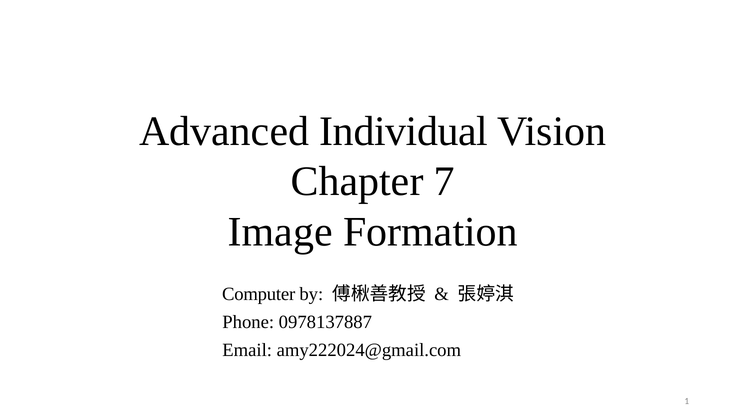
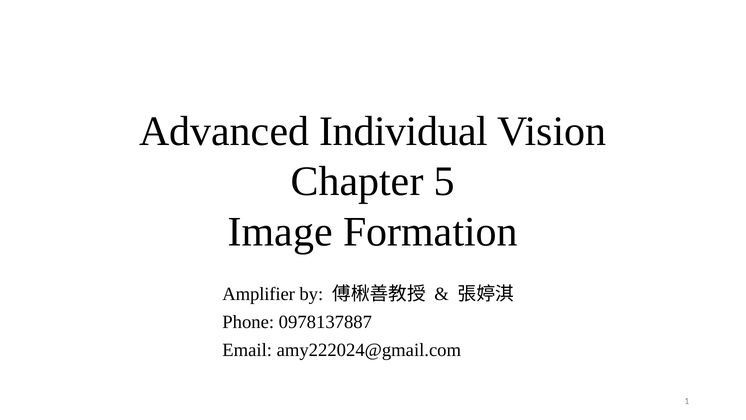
7: 7 -> 5
Computer: Computer -> Amplifier
